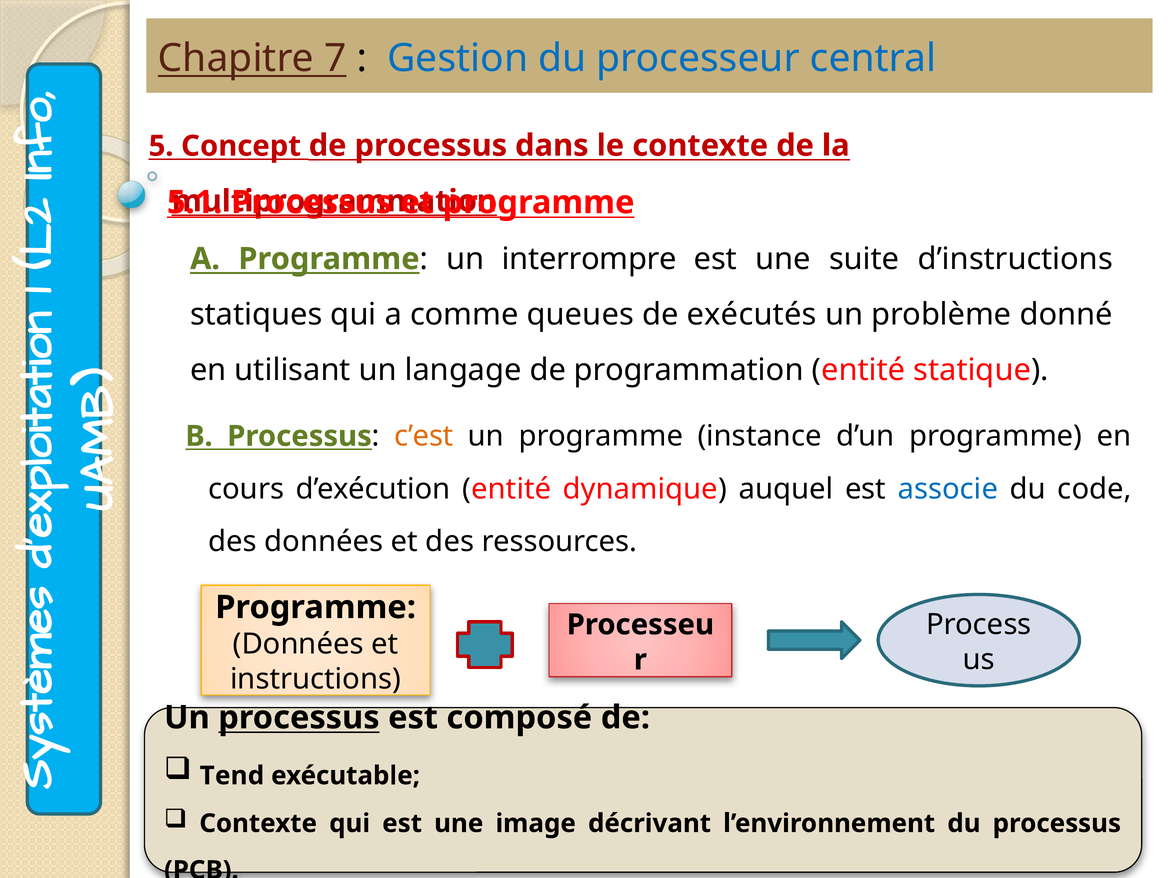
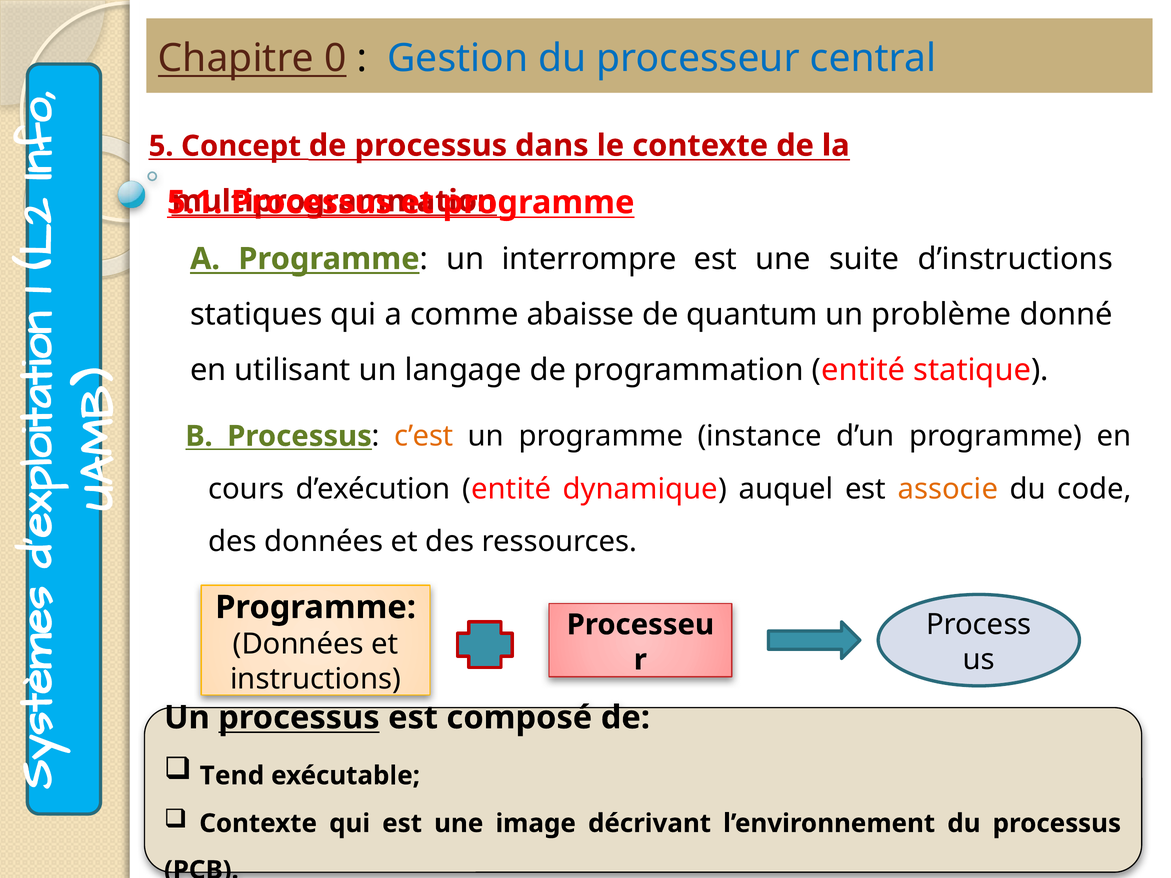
7: 7 -> 0
queues: queues -> abaisse
exécutés: exécutés -> quantum
associe colour: blue -> orange
